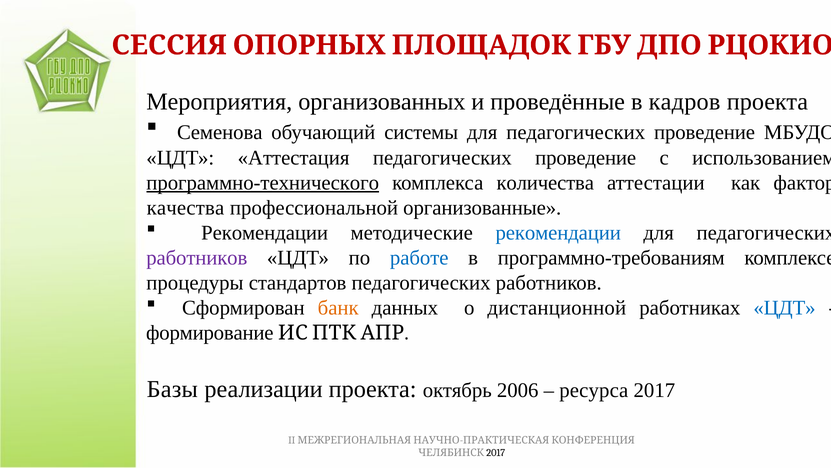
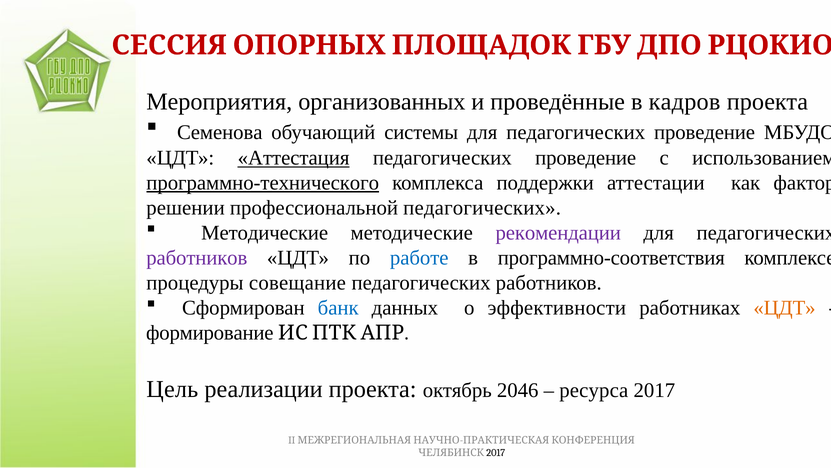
Аттестация underline: none -> present
количества: количества -> поддержки
качества: качества -> решении
профессиональной организованные: организованные -> педагогических
Рекомендации at (265, 233): Рекомендации -> Методические
рекомендации at (558, 233) colour: blue -> purple
программно-требованиям: программно-требованиям -> программно-соответствия
стандартов: стандартов -> совещание
банк colour: orange -> blue
дистанционной: дистанционной -> эффективности
ЦДТ at (785, 307) colour: blue -> orange
Базы: Базы -> Цель
2006: 2006 -> 2046
